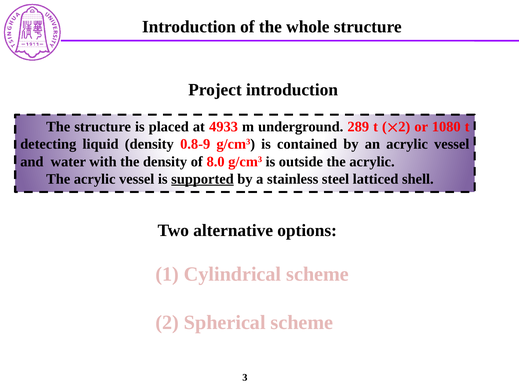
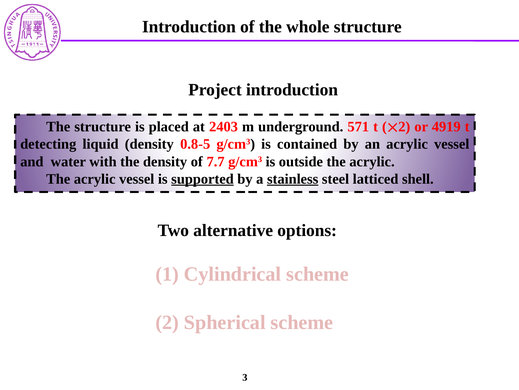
4933: 4933 -> 2403
289: 289 -> 571
1080: 1080 -> 4919
0.8-9: 0.8-9 -> 0.8-5
8.0: 8.0 -> 7.7
stainless underline: none -> present
